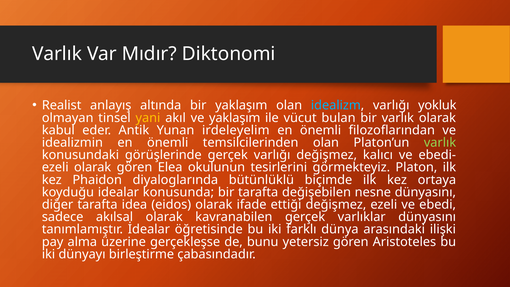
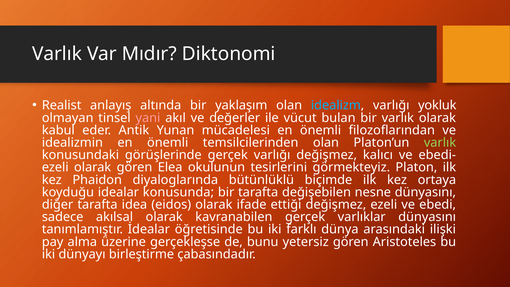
yani colour: yellow -> pink
ve yaklaşım: yaklaşım -> değerler
irdeleyelim: irdeleyelim -> mücadelesi
